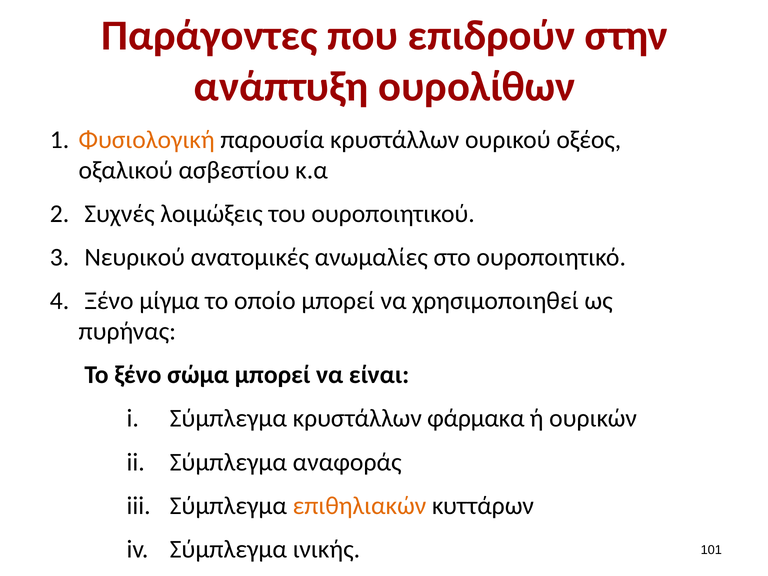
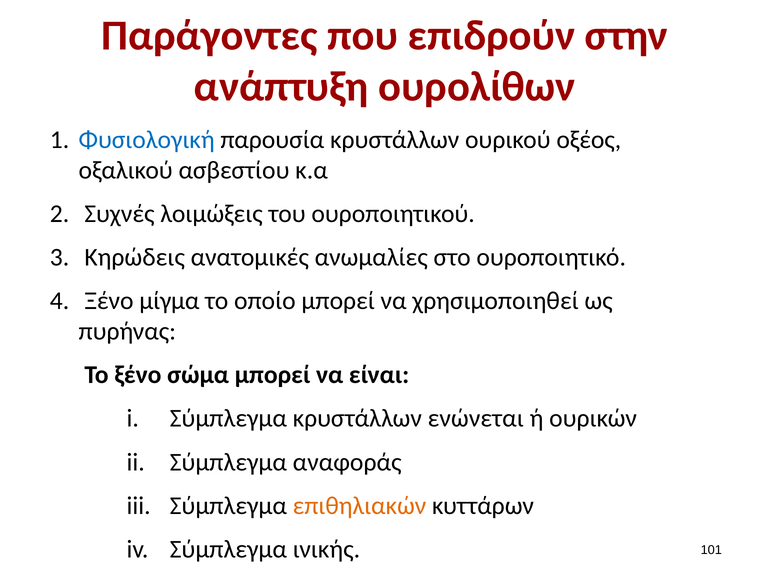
Φυσιολογική colour: orange -> blue
Νευρικού: Νευρικού -> Κηρώδεις
φάρμακα: φάρμακα -> ενώνεται
